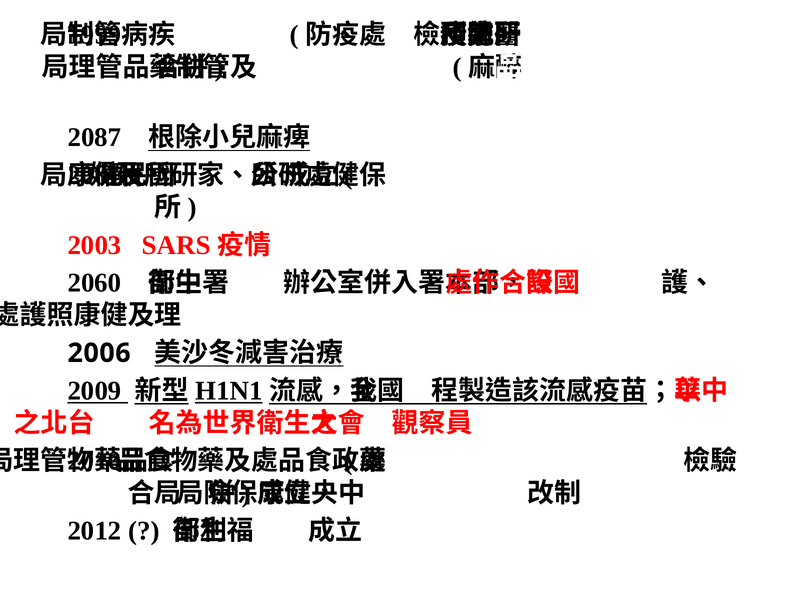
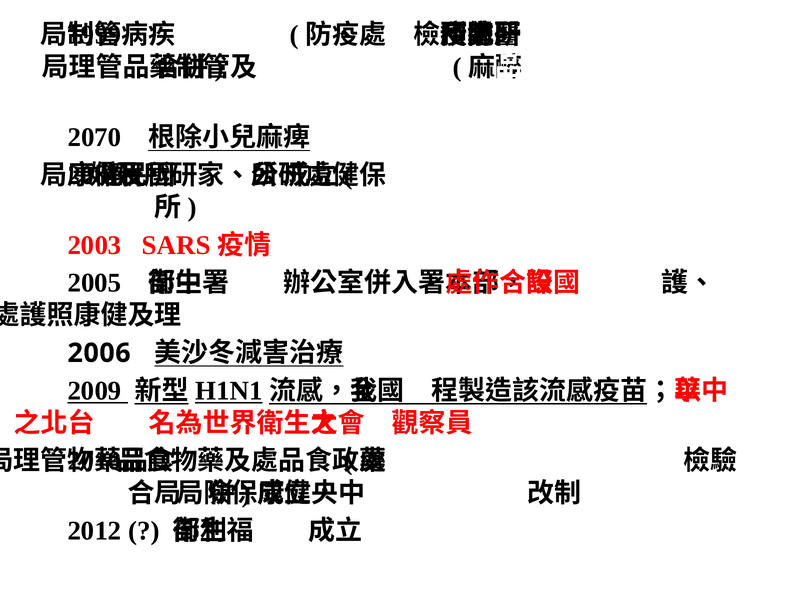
2087: 2087 -> 2070
2060: 2060 -> 2005
